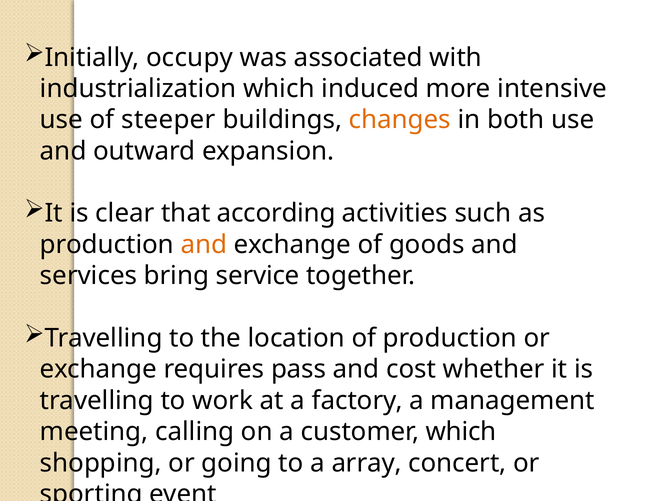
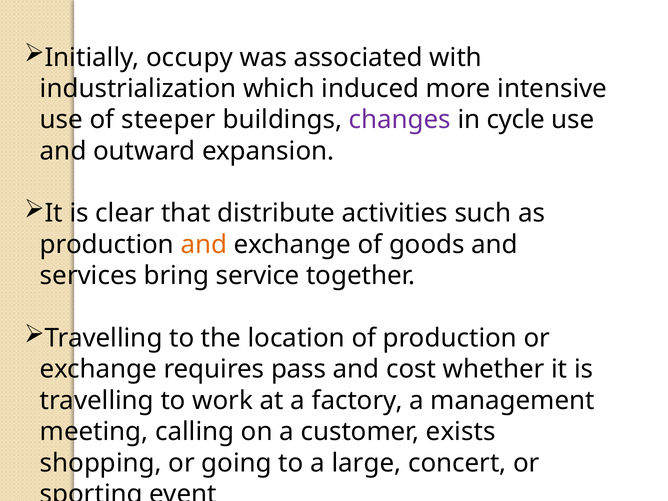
changes colour: orange -> purple
both: both -> cycle
according: according -> distribute
customer which: which -> exists
array: array -> large
